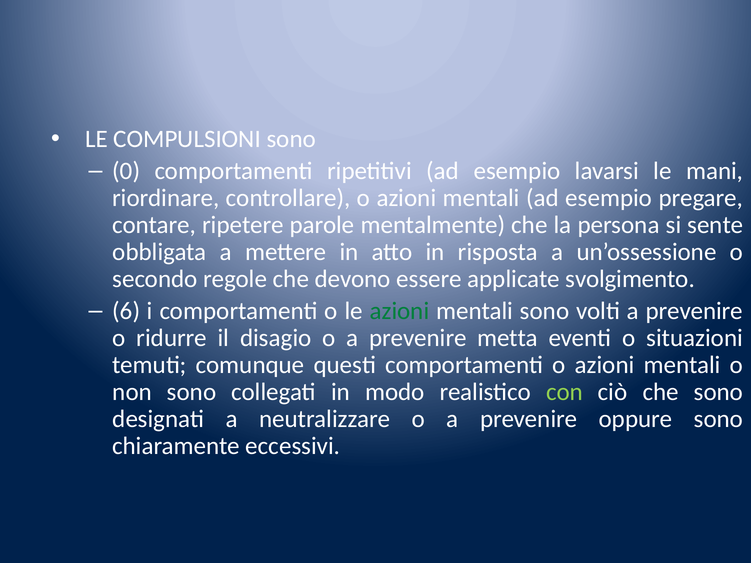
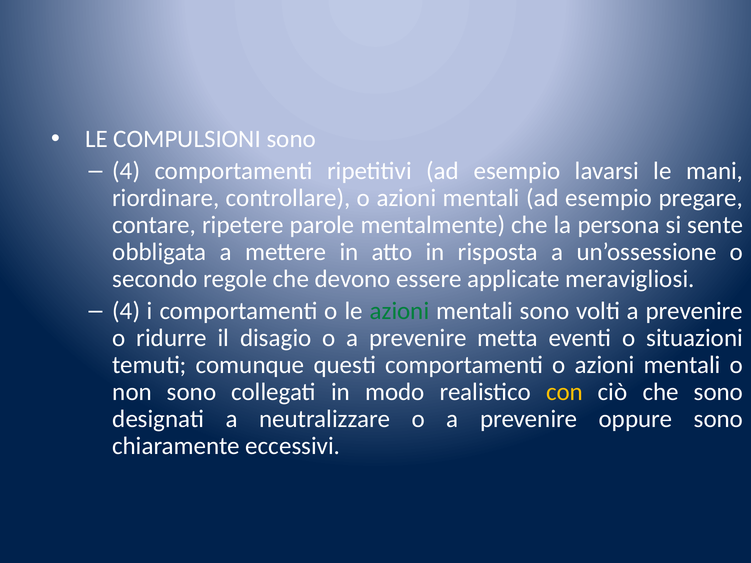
0 at (126, 171): 0 -> 4
svolgimento: svolgimento -> meravigliosi
6 at (126, 311): 6 -> 4
con colour: light green -> yellow
